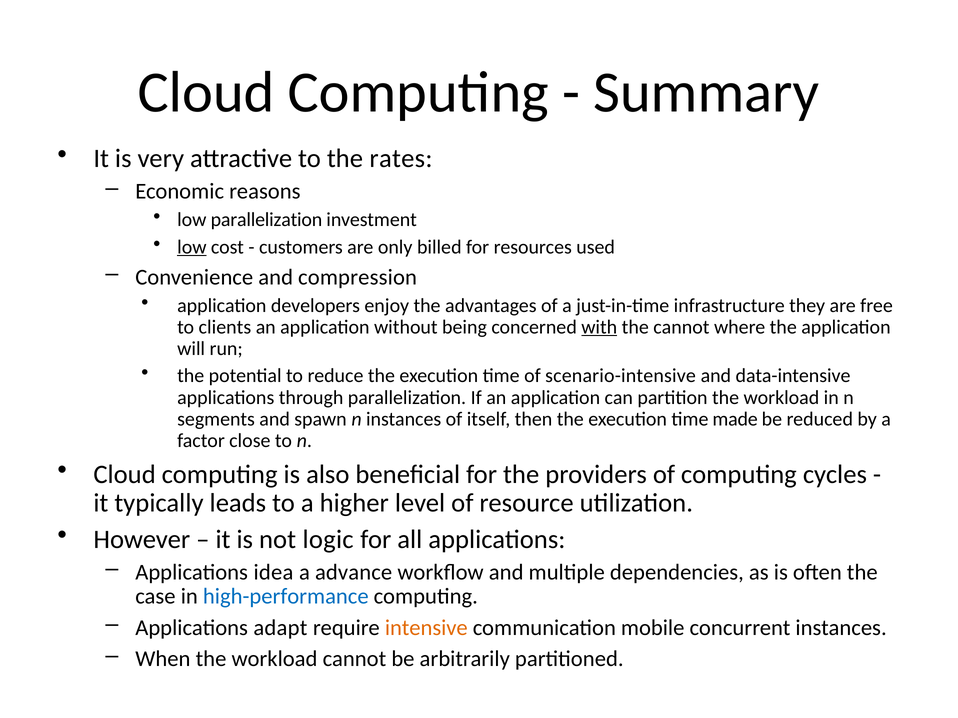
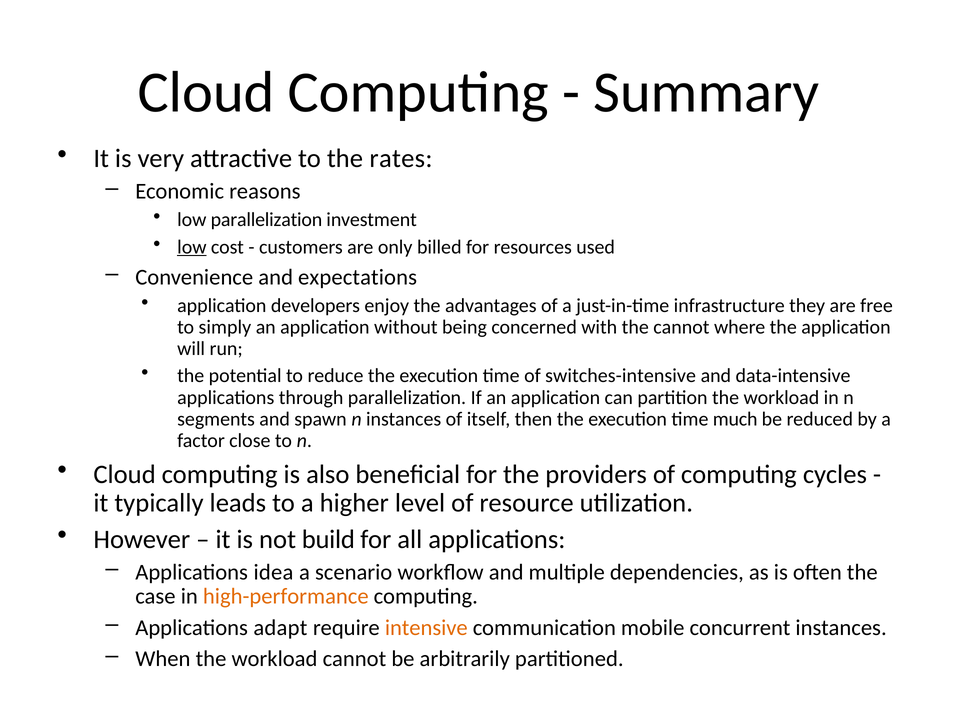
compression: compression -> expectations
clients: clients -> simply
with underline: present -> none
scenario-intensive: scenario-intensive -> switches-intensive
made: made -> much
logic: logic -> build
advance: advance -> scenario
high-performance colour: blue -> orange
